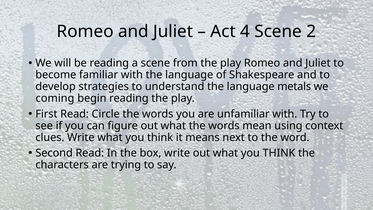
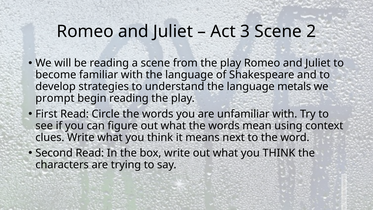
4: 4 -> 3
coming: coming -> prompt
